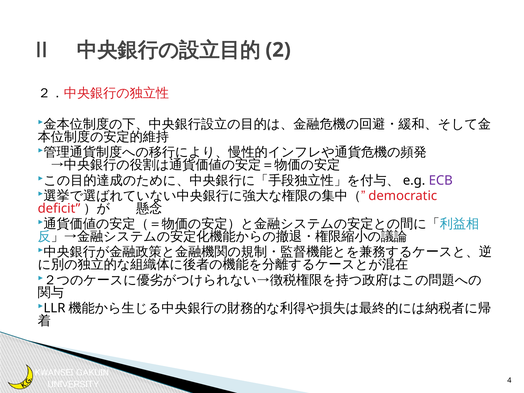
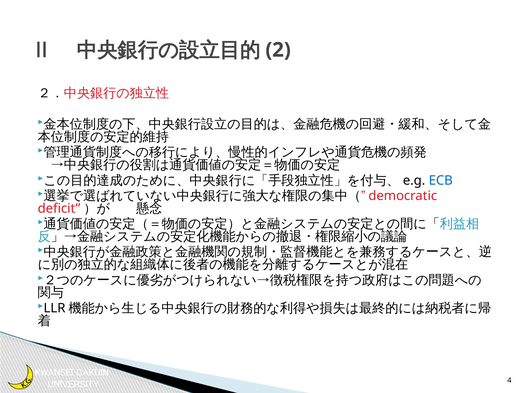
ECB colour: purple -> blue
